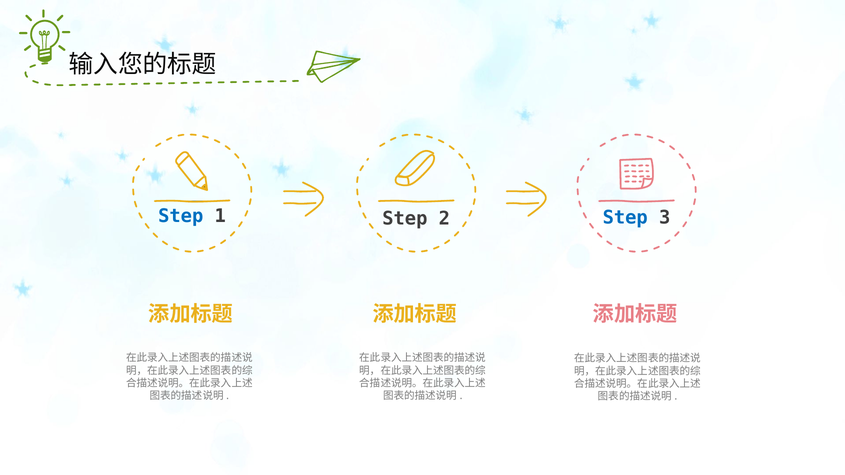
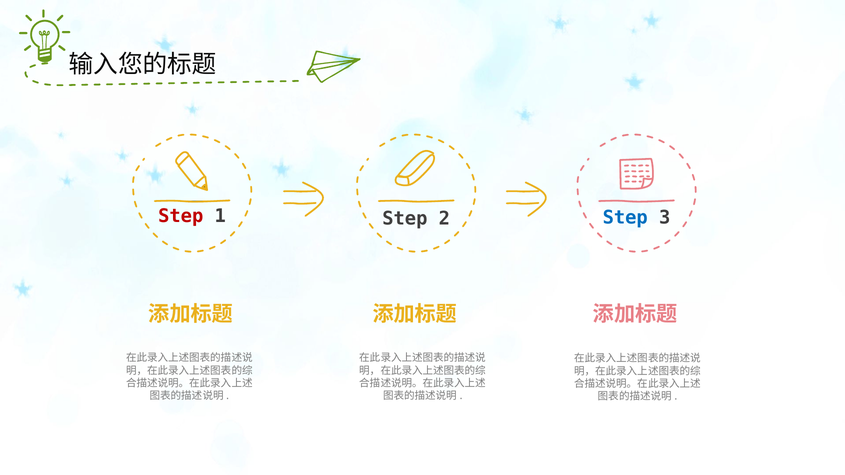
Step at (181, 216) colour: blue -> red
